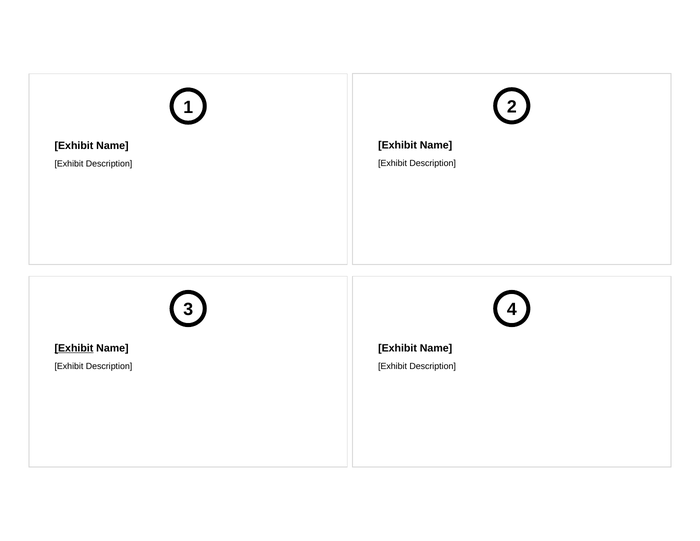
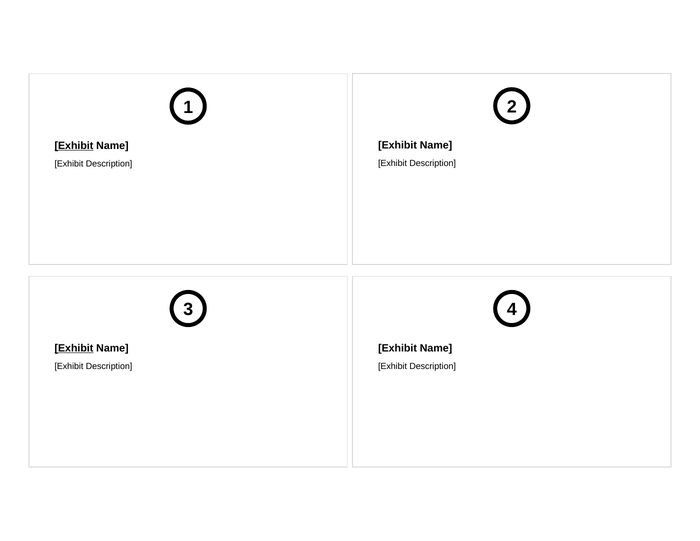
Exhibit at (74, 146) underline: none -> present
